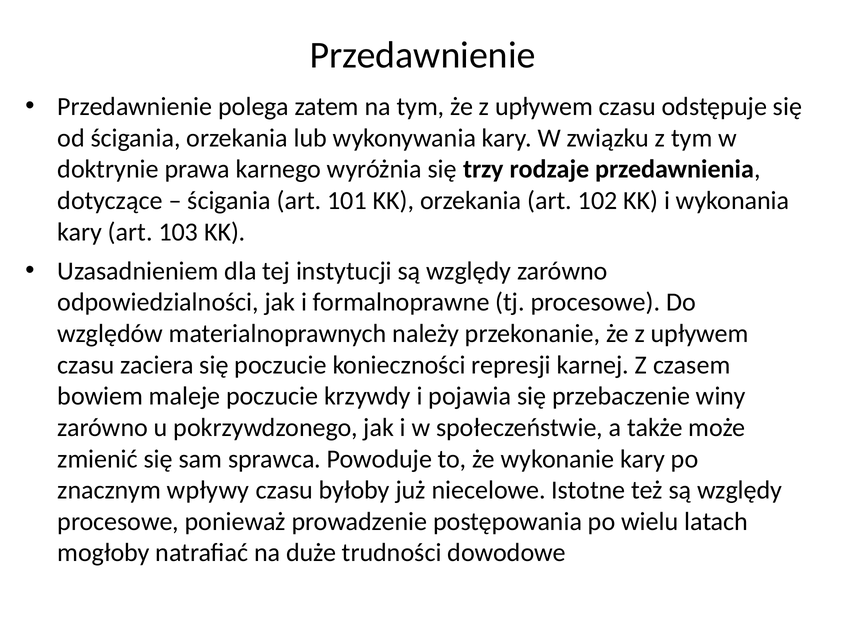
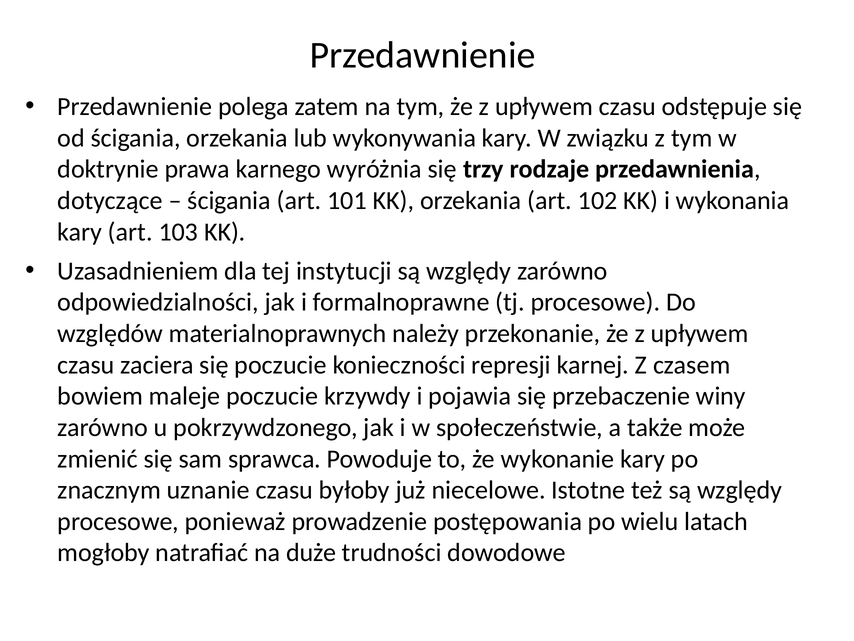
wpływy: wpływy -> uznanie
